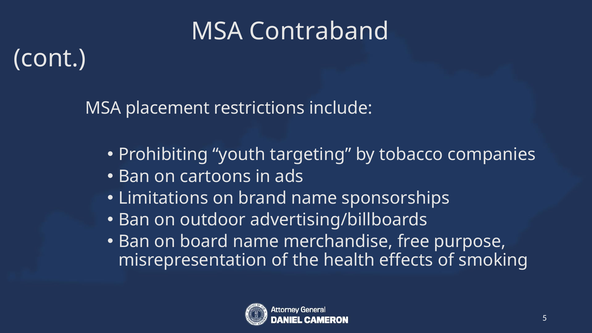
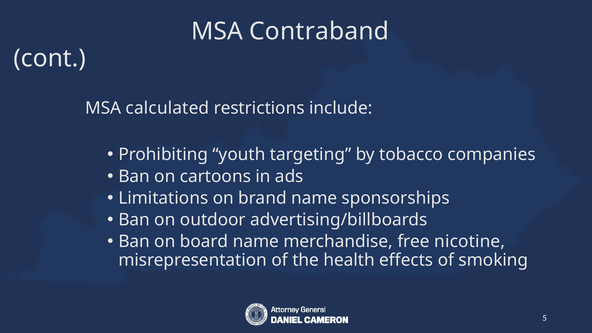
placement: placement -> calculated
purpose: purpose -> nicotine
